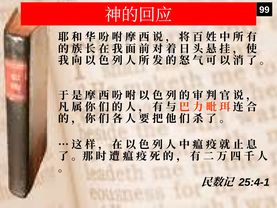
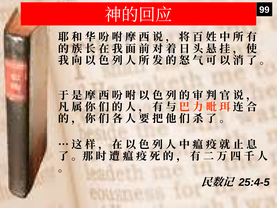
25:4-1: 25:4-1 -> 25:4-5
